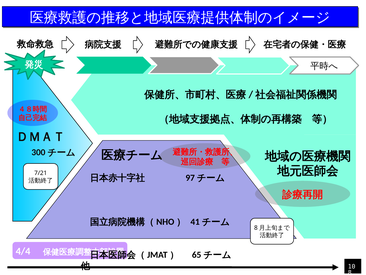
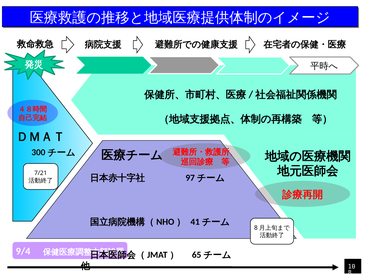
4/4: 4/4 -> 9/4
